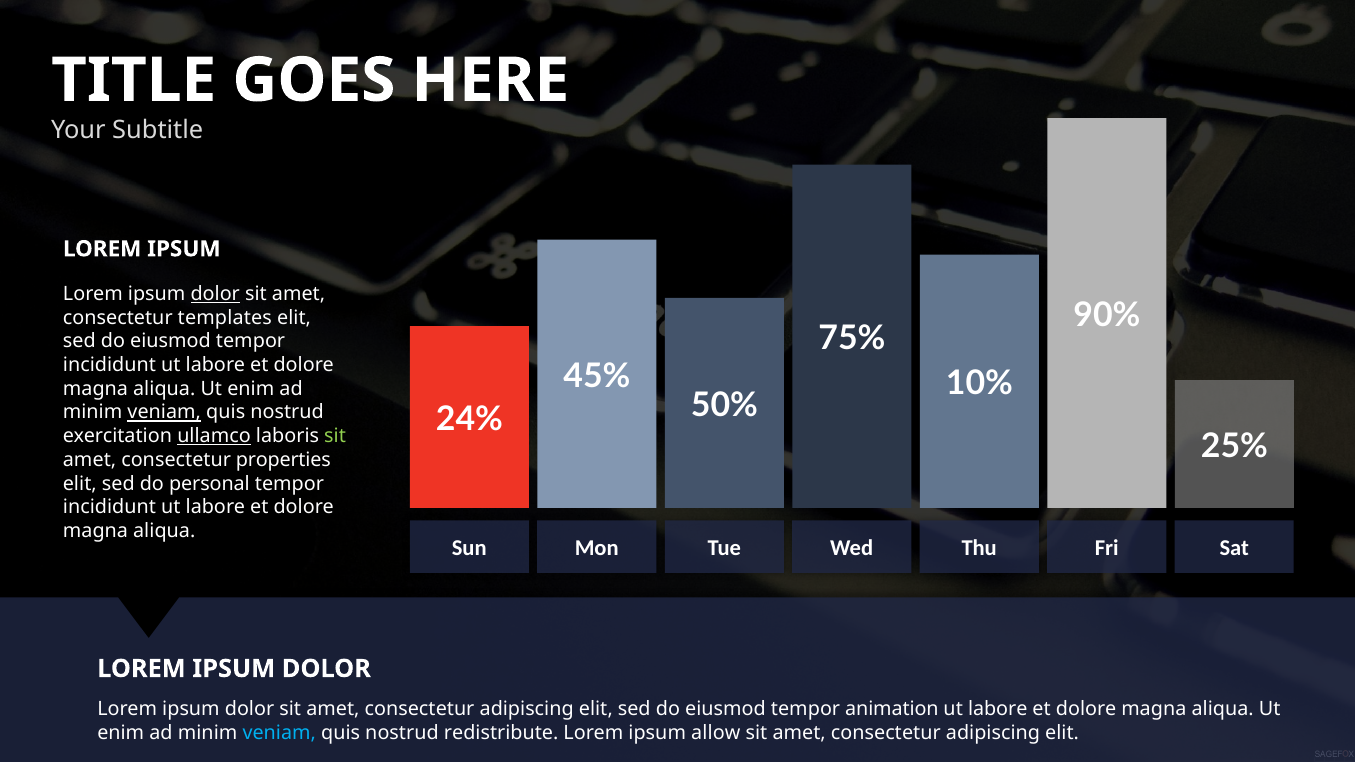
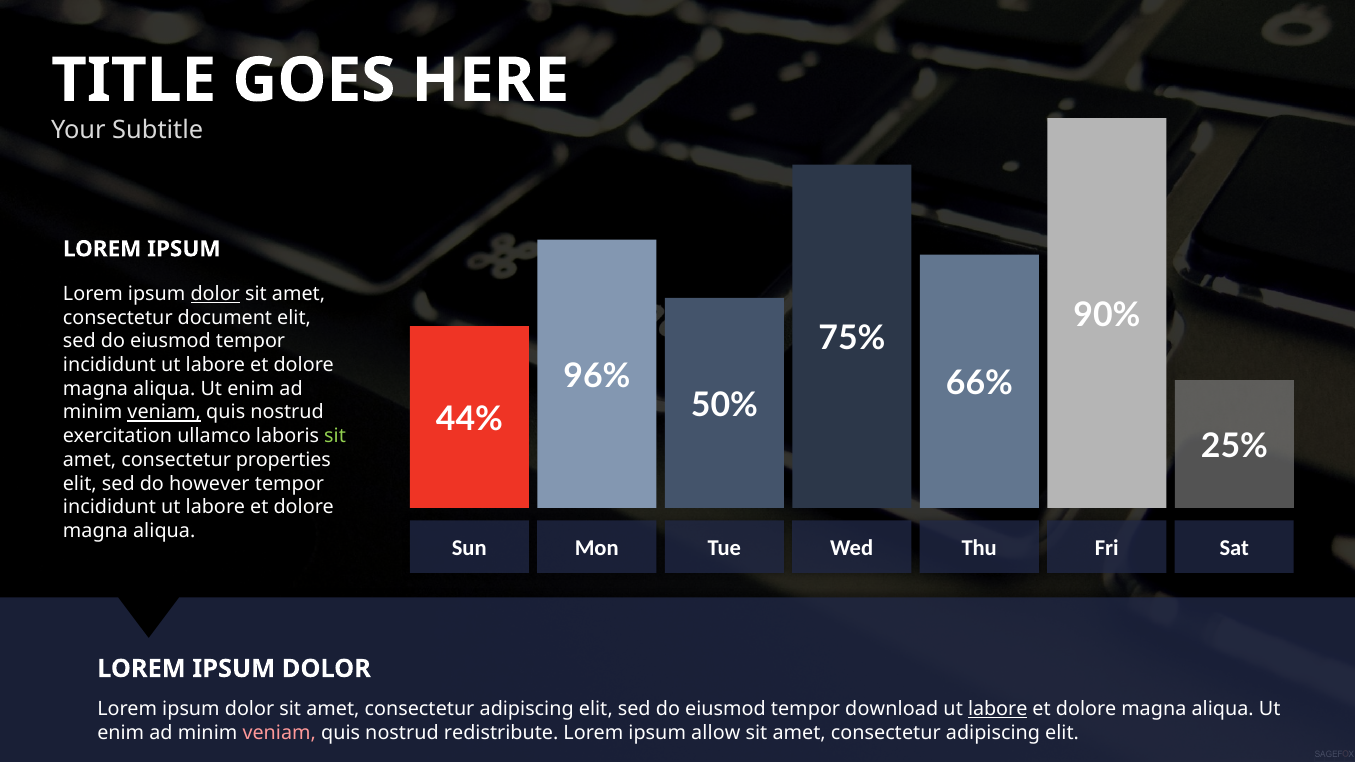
templates: templates -> document
45%: 45% -> 96%
10%: 10% -> 66%
24%: 24% -> 44%
ullamco underline: present -> none
personal: personal -> however
animation: animation -> download
labore at (998, 709) underline: none -> present
veniam at (279, 733) colour: light blue -> pink
